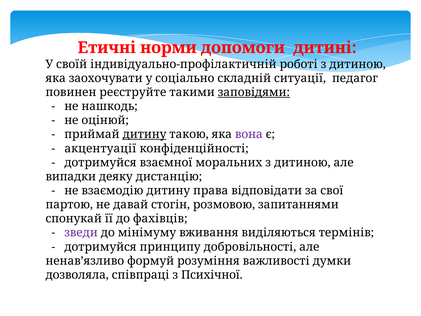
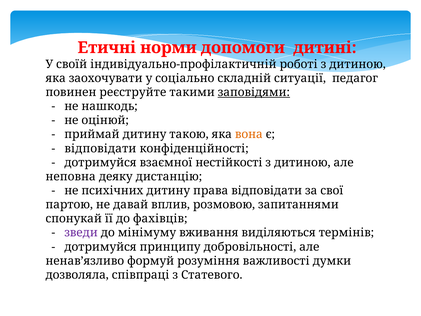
дитину at (144, 134) underline: present -> none
вона colour: purple -> orange
акцентуації at (100, 148): акцентуації -> відповідати
моральних: моральних -> нестійкості
випадки: випадки -> неповна
взаємодію: взаємодію -> психічних
стогін: стогін -> вплив
Психічної: Психічної -> Статевого
